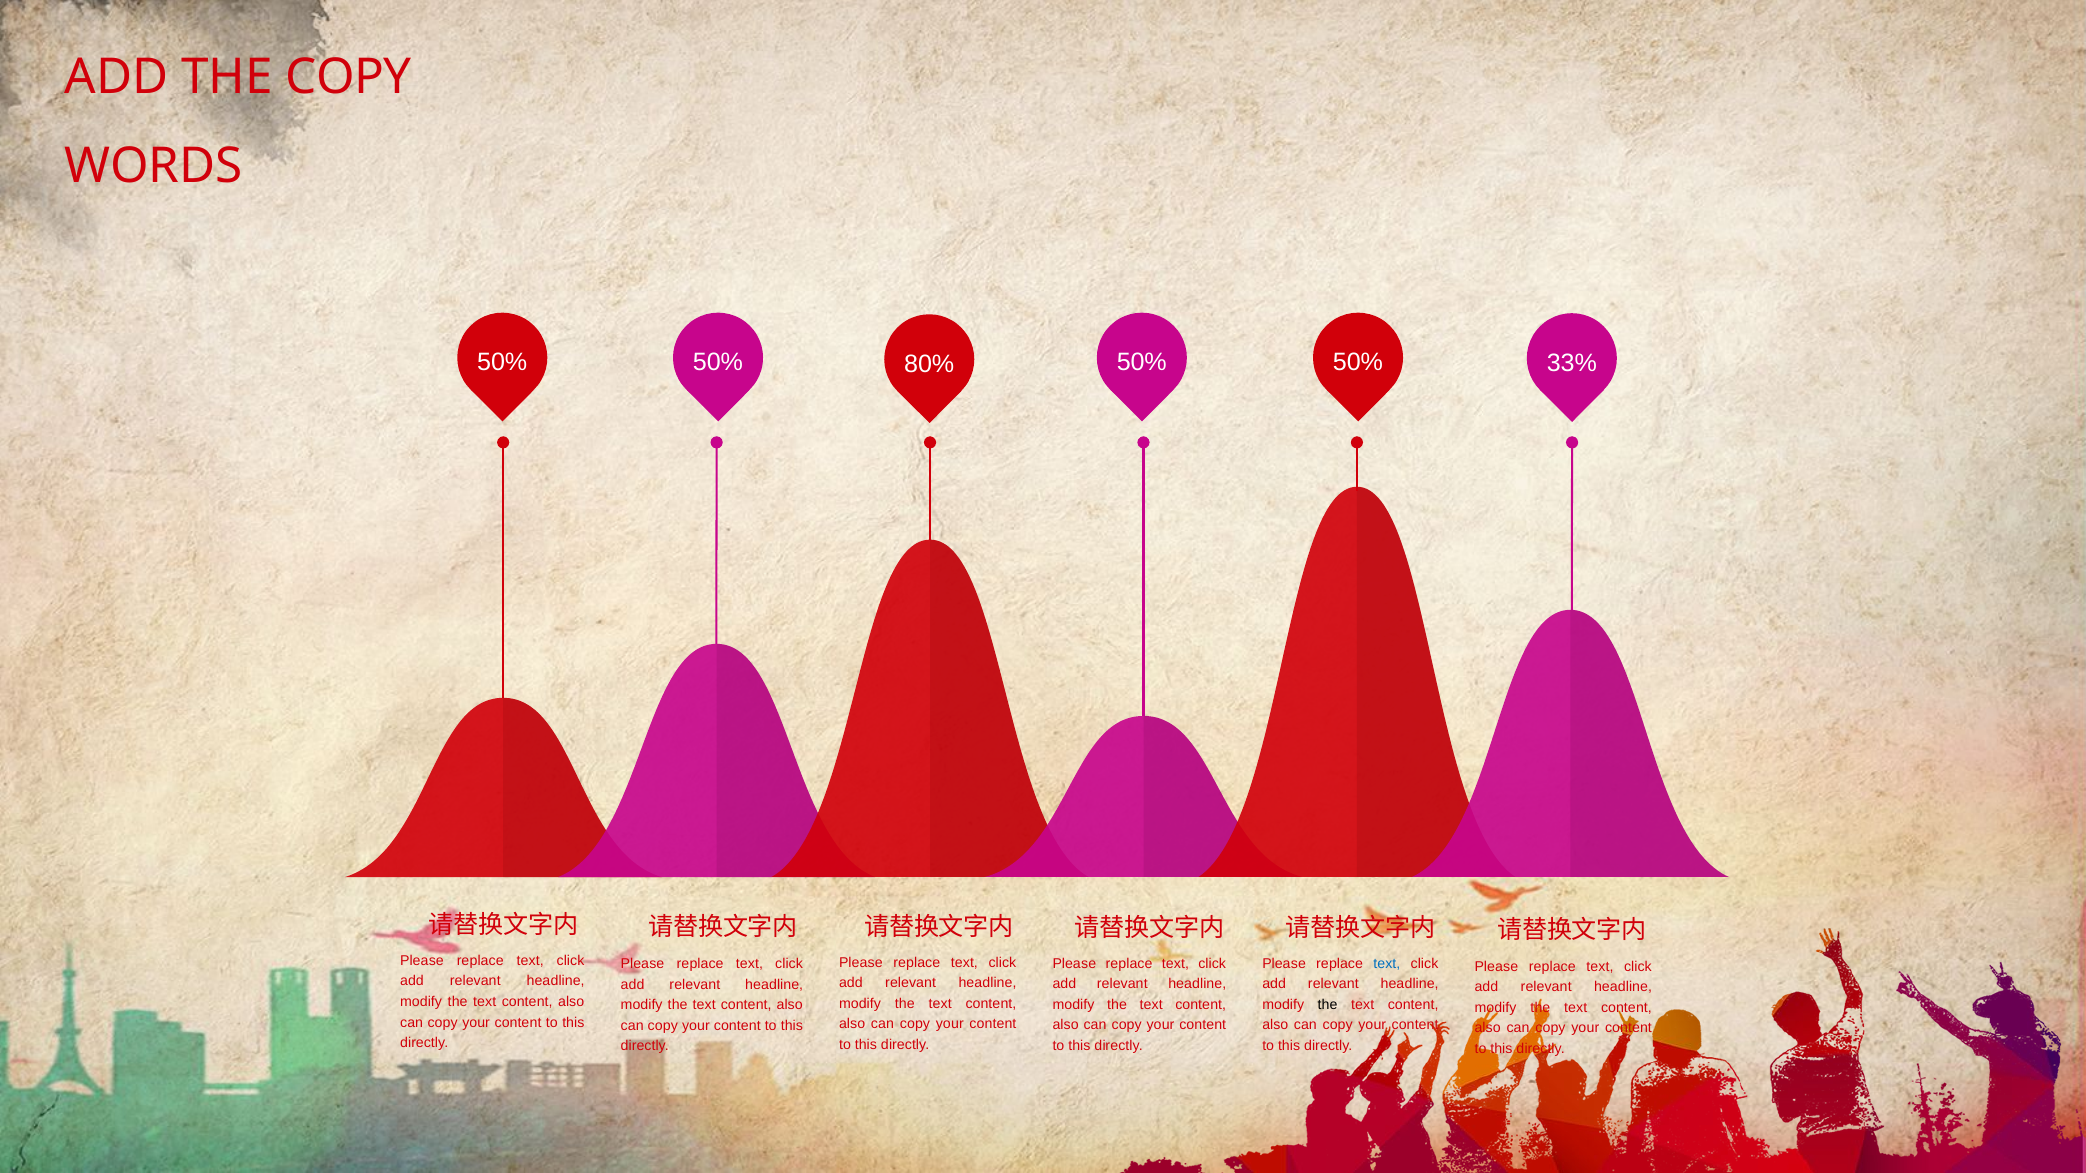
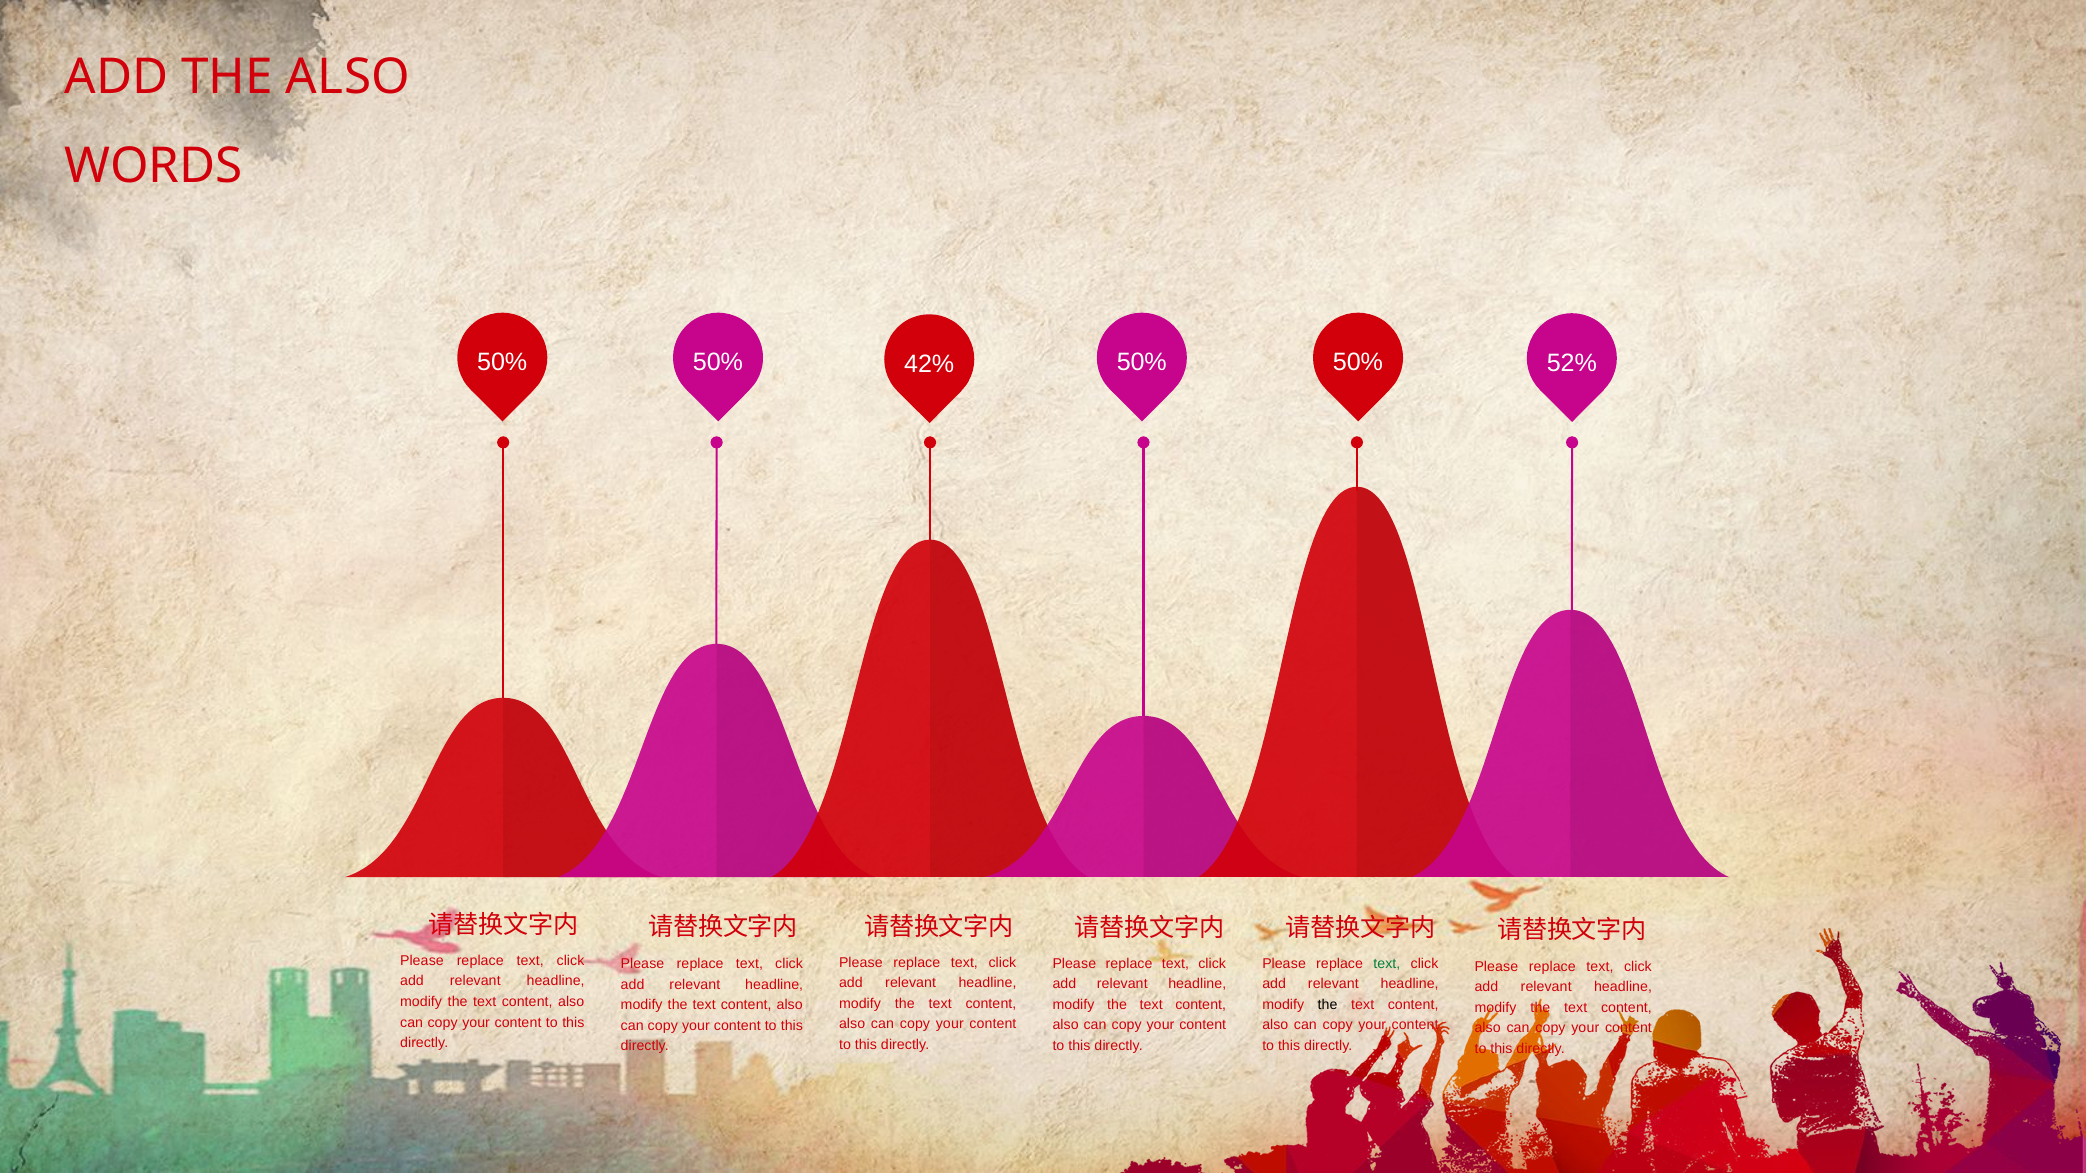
THE COPY: COPY -> ALSO
80%: 80% -> 42%
33%: 33% -> 52%
text at (1387, 964) colour: blue -> green
